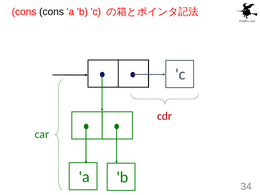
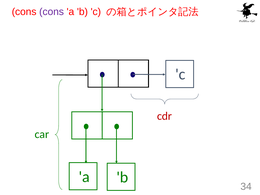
cons at (52, 12) colour: black -> purple
